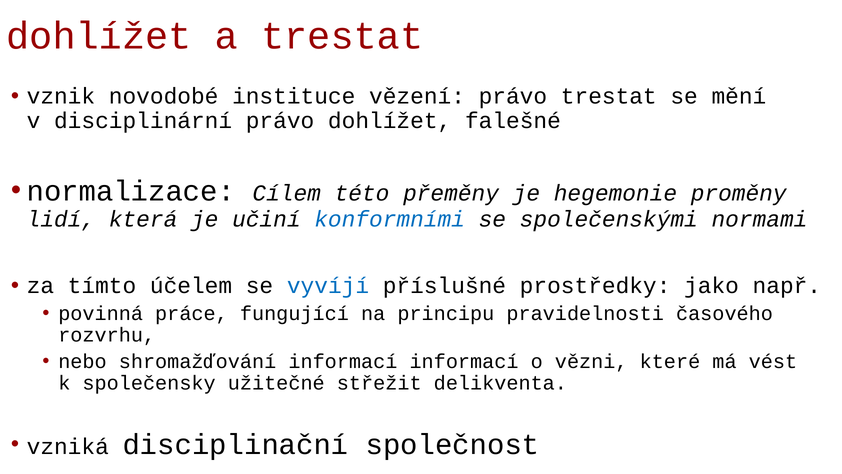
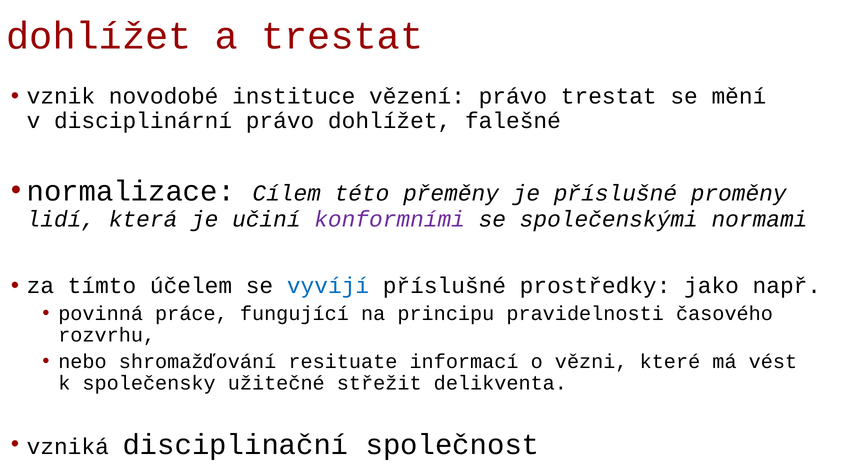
je hegemonie: hegemonie -> příslušné
konformními colour: blue -> purple
shromažďování informací: informací -> resituate
